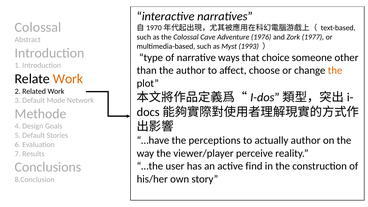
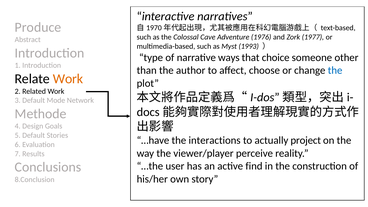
Colossal at (38, 27): Colossal -> Produce
the at (335, 70) colour: orange -> blue
perceptions: perceptions -> interactions
actually author: author -> project
